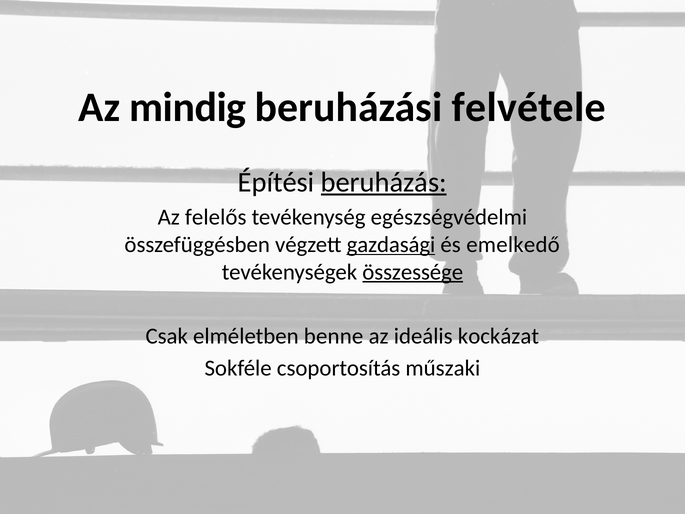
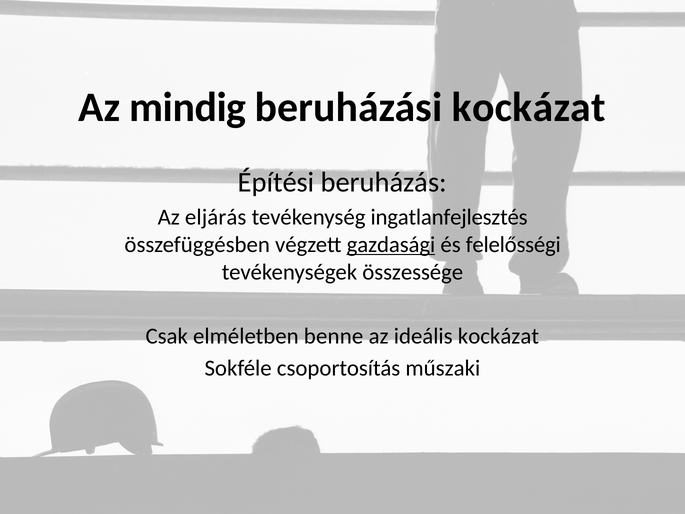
beruházási felvétele: felvétele -> kockázat
beruházás underline: present -> none
felelős: felelős -> eljárás
egészségvédelmi: egészségvédelmi -> ingatlanfejlesztés
emelkedő: emelkedő -> felelősségi
összessége underline: present -> none
